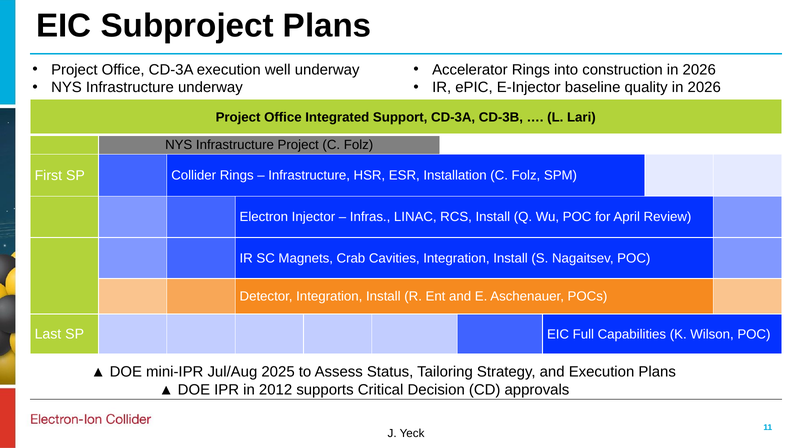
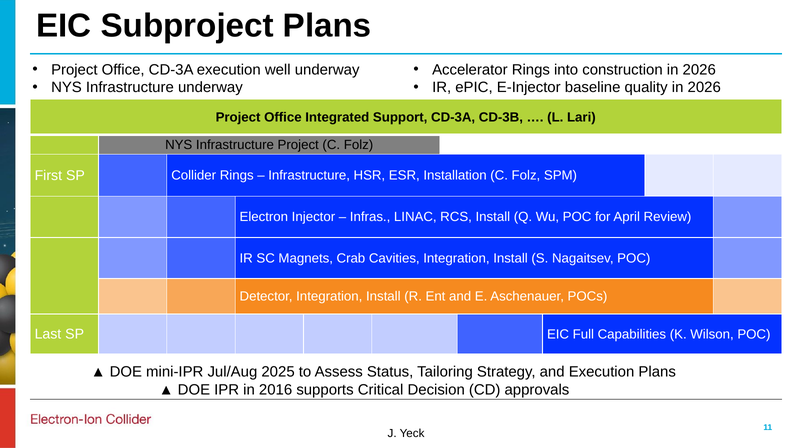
2012: 2012 -> 2016
